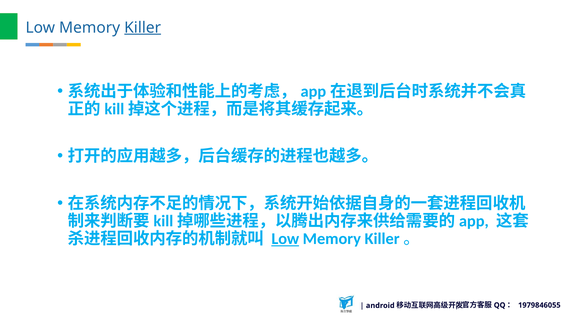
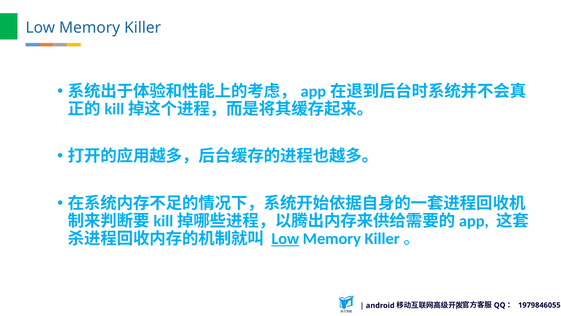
Killer underline: present -> none
